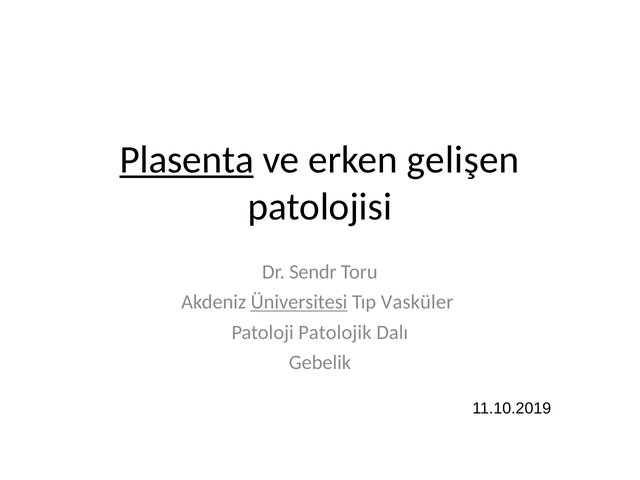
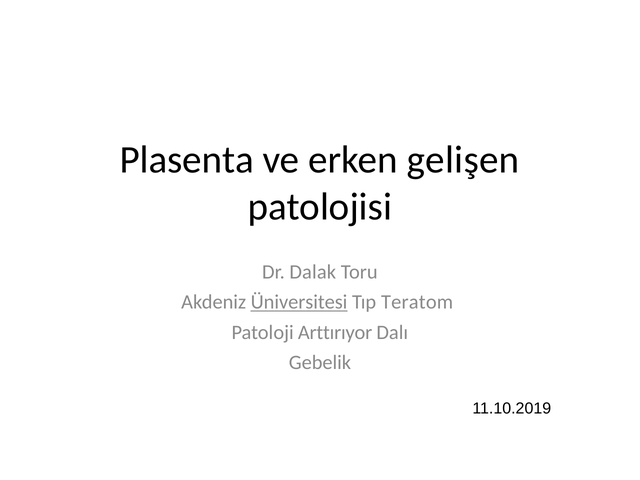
Plasenta underline: present -> none
Sendr: Sendr -> Dalak
Vasküler: Vasküler -> Teratom
Patolojik: Patolojik -> Arttırıyor
